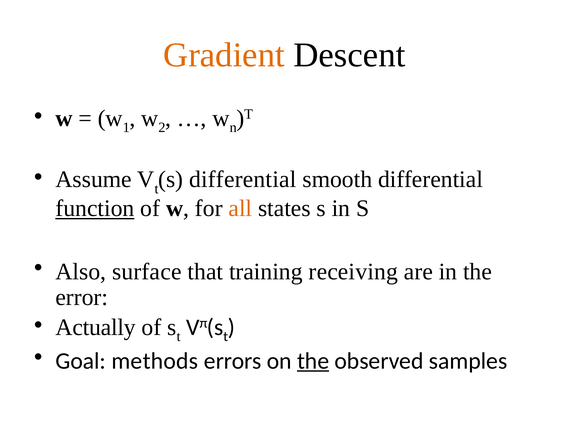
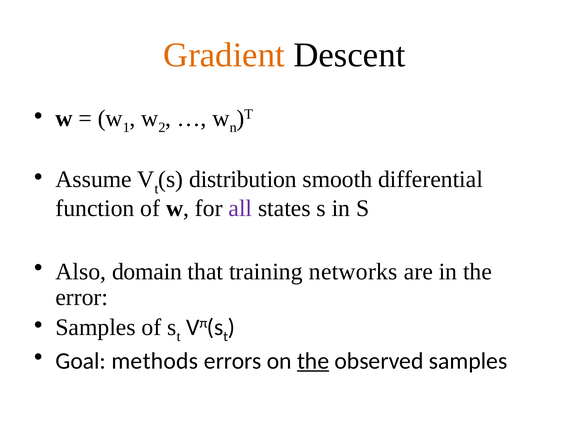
s differential: differential -> distribution
function underline: present -> none
all colour: orange -> purple
surface: surface -> domain
receiving: receiving -> networks
Actually at (96, 327): Actually -> Samples
